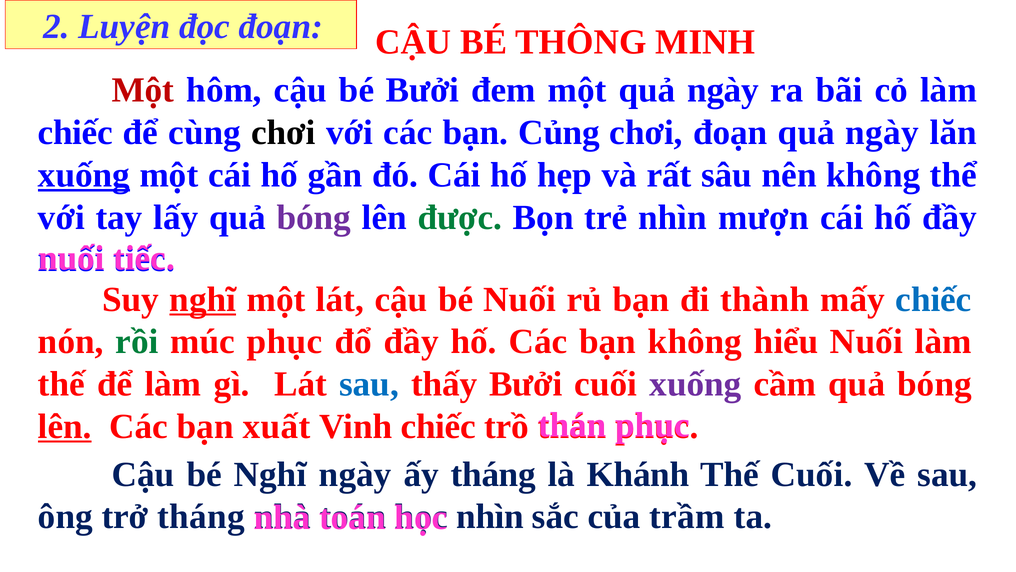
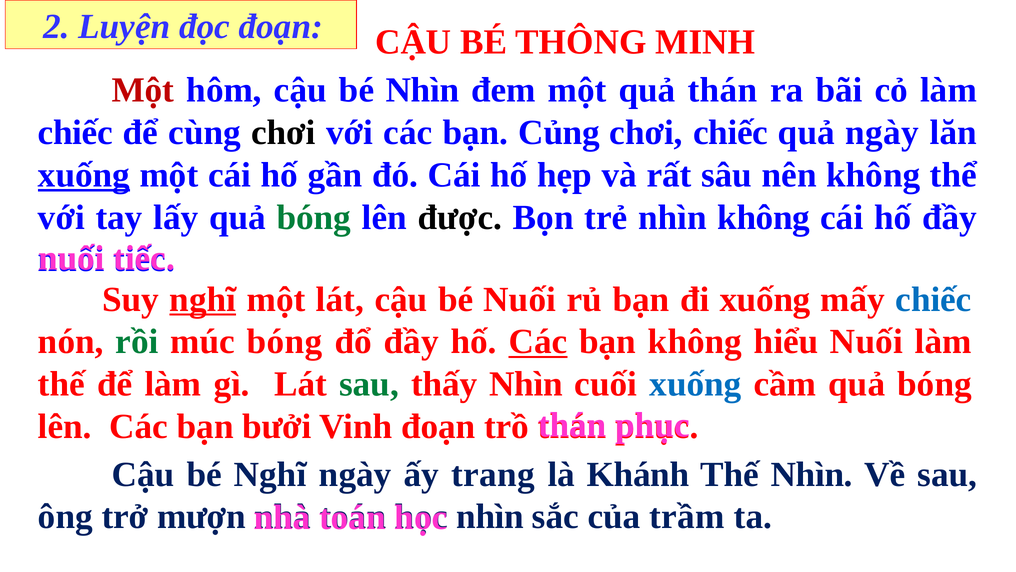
bé Bưởi: Bưởi -> Nhìn
một quả ngày: ngày -> thán
chơi đoạn: đoạn -> chiếc
bóng at (314, 217) colour: purple -> green
được colour: green -> black
nhìn mượn: mượn -> không
đi thành: thành -> xuống
múc phục: phục -> bóng
Các at (538, 341) underline: none -> present
sau at (369, 384) colour: blue -> green
thấy Bưởi: Bưởi -> Nhìn
xuống at (695, 384) colour: purple -> blue
lên at (65, 426) underline: present -> none
xuất: xuất -> bưởi
Vinh chiếc: chiếc -> đoạn
ấy tháng: tháng -> trang
Thế Cuối: Cuối -> Nhìn
trở tháng: tháng -> mượn
